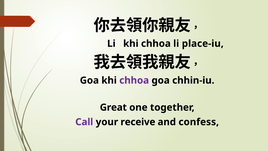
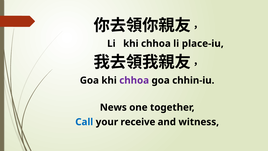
Great: Great -> News
Call colour: purple -> blue
confess: confess -> witness
